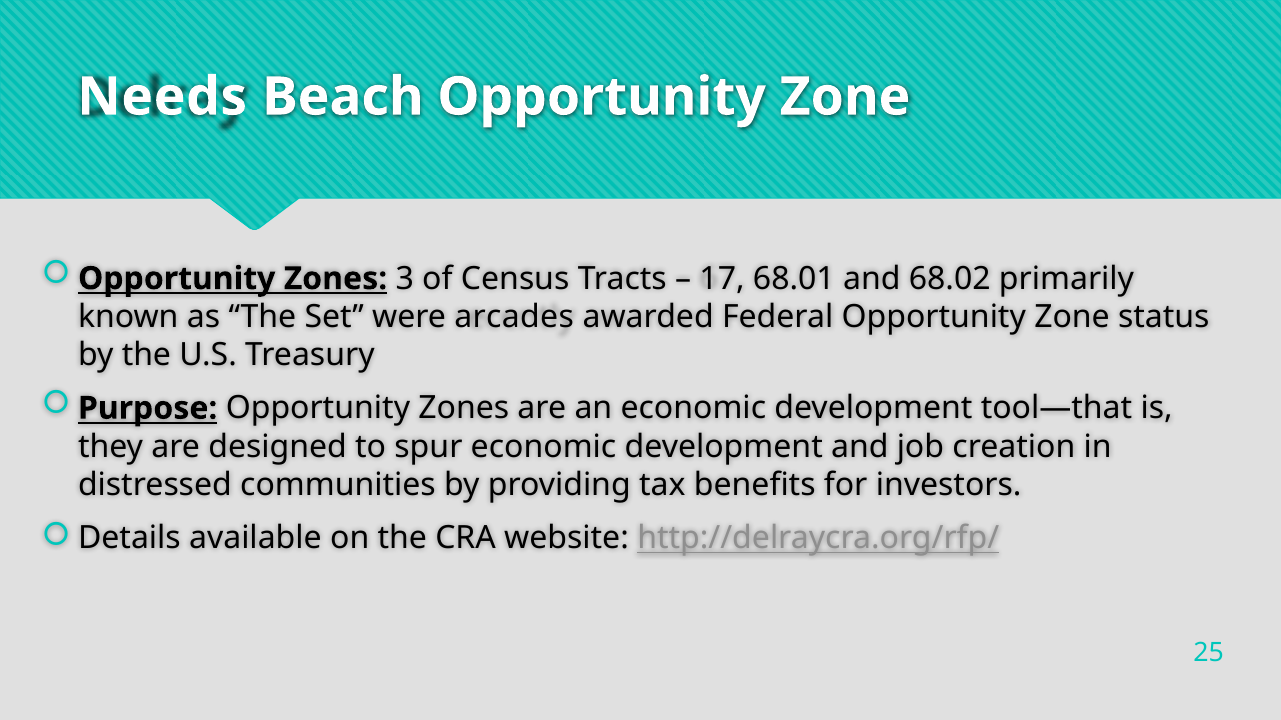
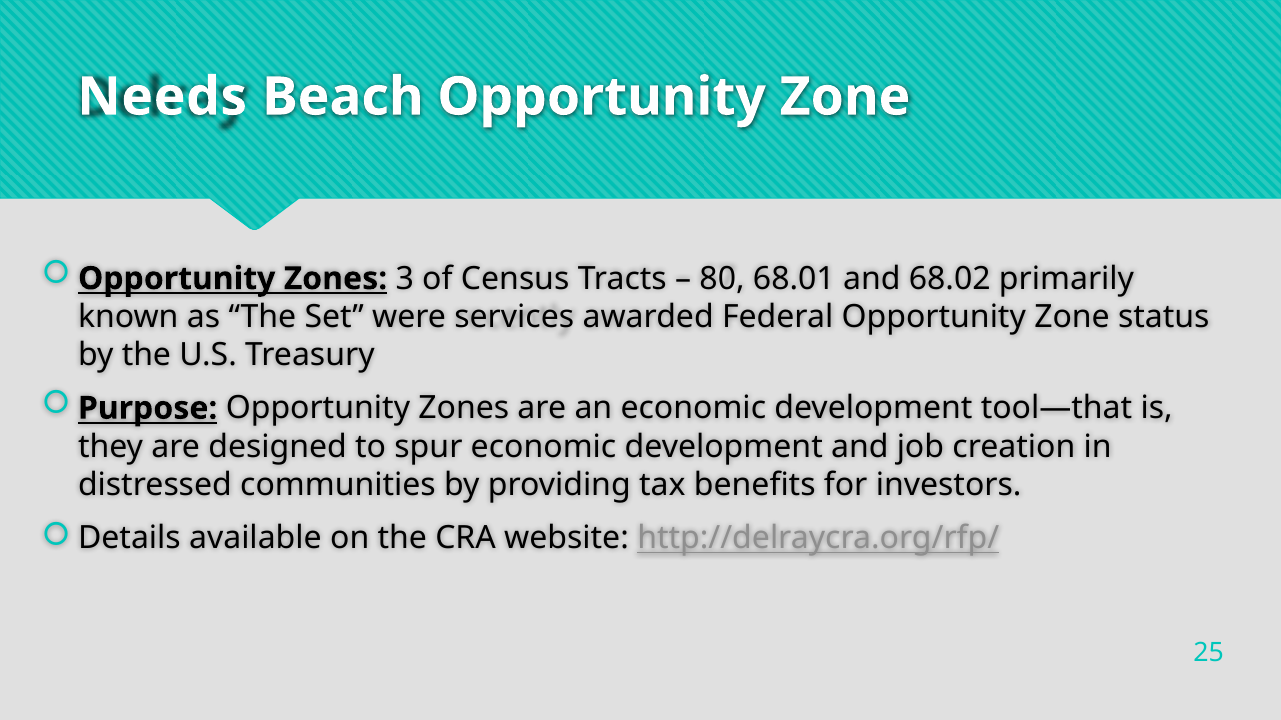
17: 17 -> 80
arcades: arcades -> services
